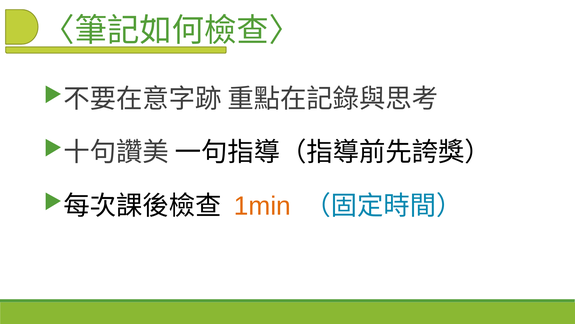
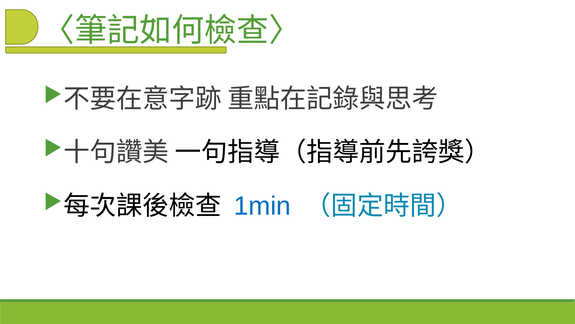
1min colour: orange -> blue
